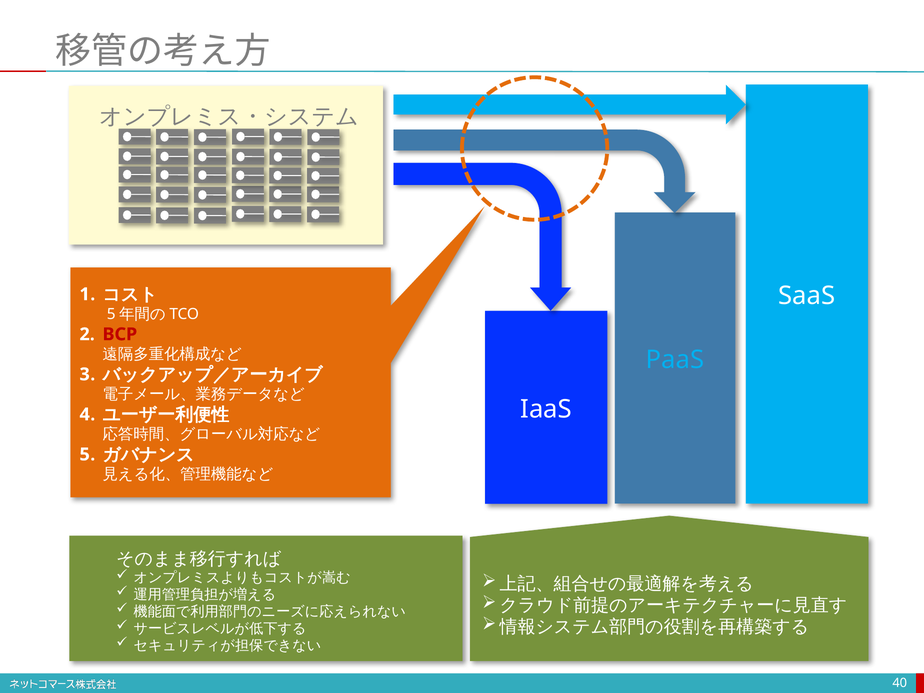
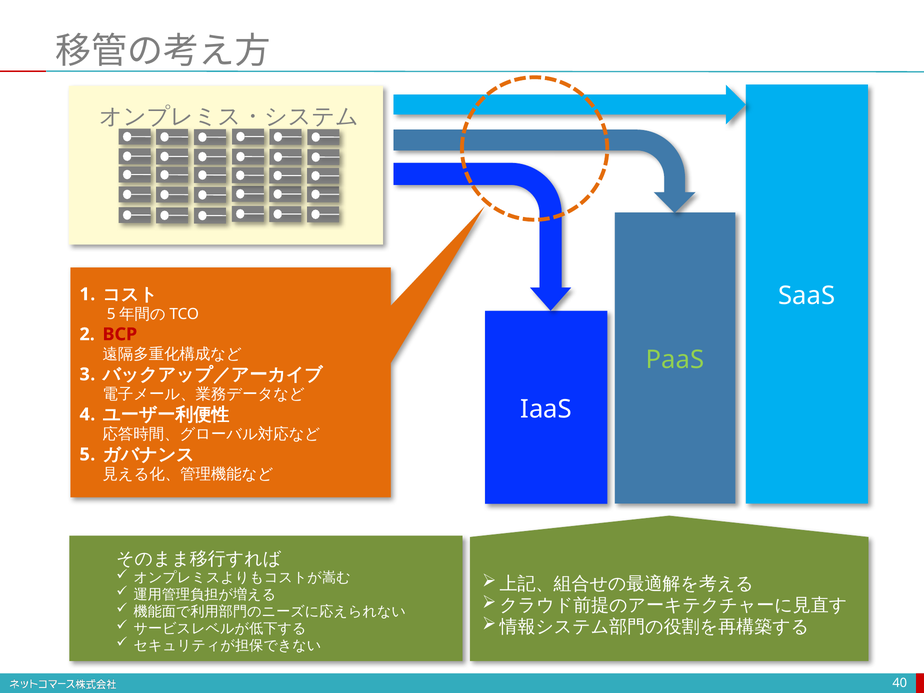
PaaS colour: light blue -> light green
